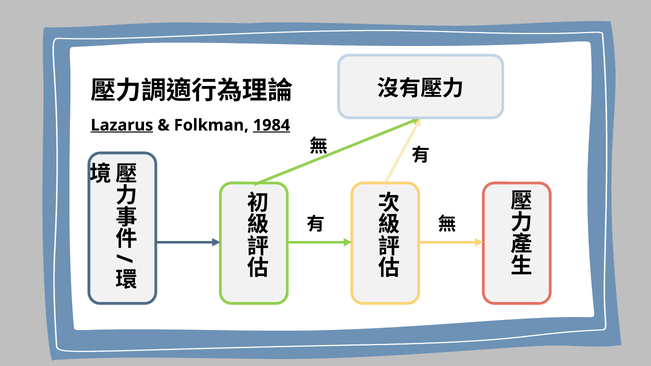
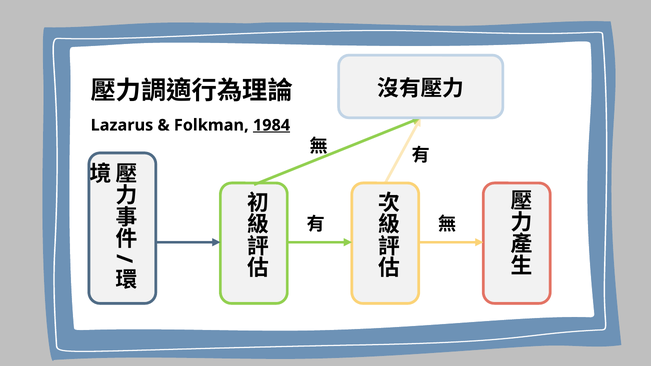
Lazarus underline: present -> none
